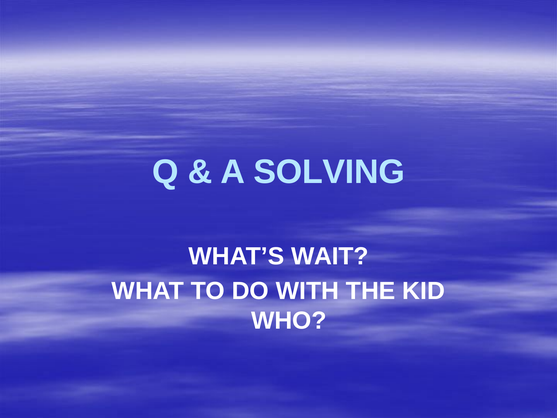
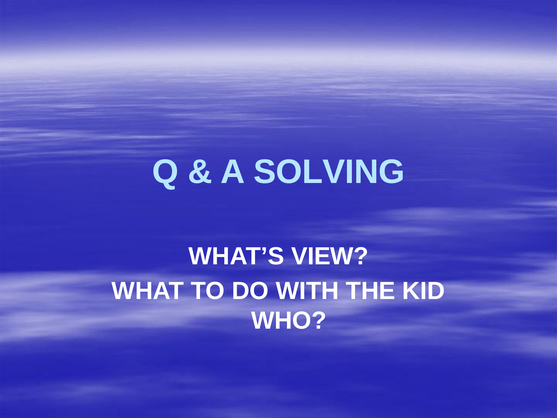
WAIT: WAIT -> VIEW
